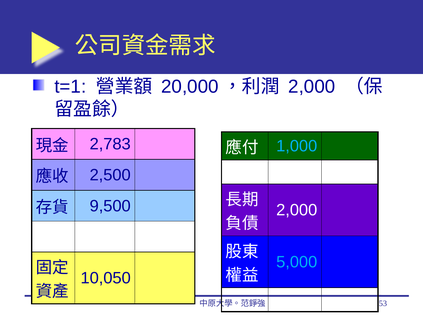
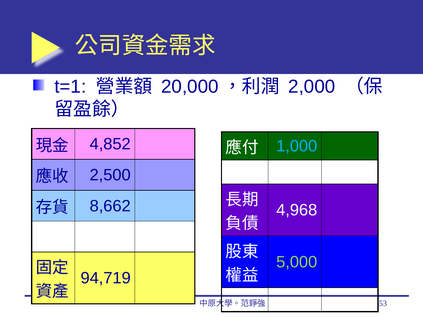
2,783: 2,783 -> 4,852
9,500: 9,500 -> 8,662
2,000 at (297, 210): 2,000 -> 4,968
5,000 colour: light blue -> light green
10,050: 10,050 -> 94,719
